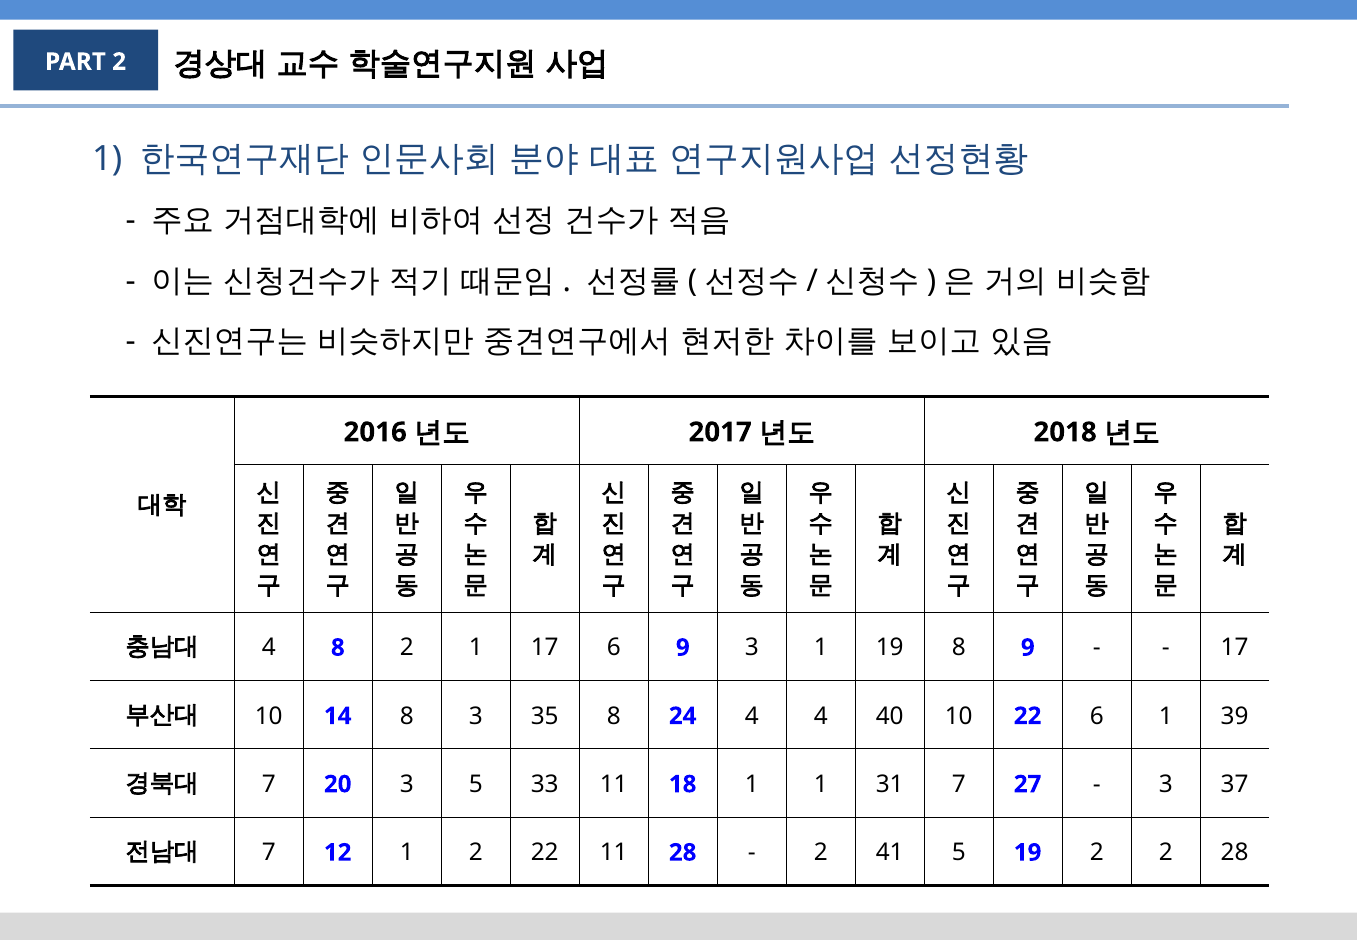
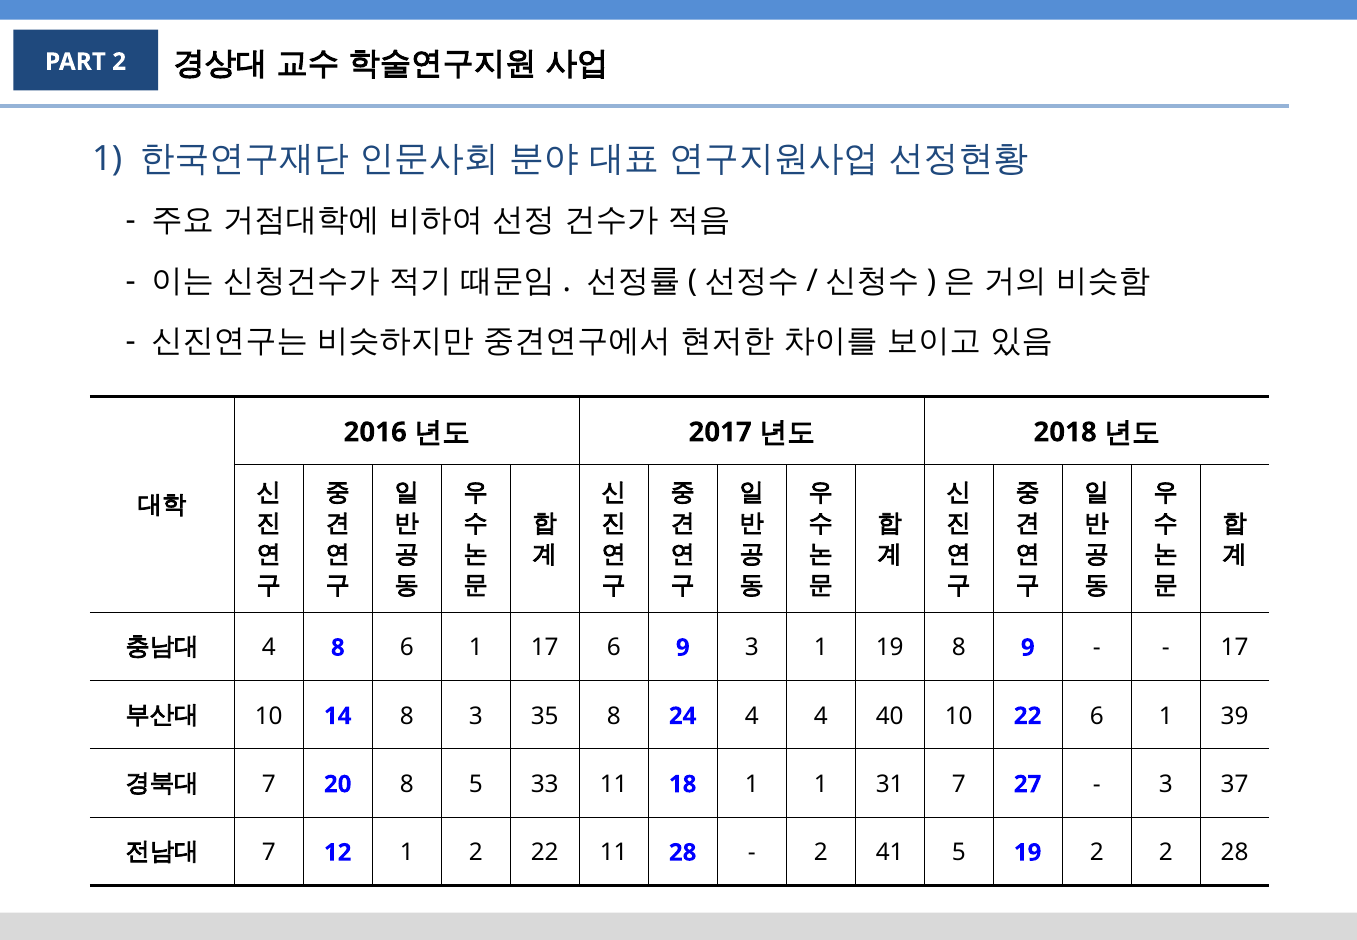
8 2: 2 -> 6
20 3: 3 -> 8
